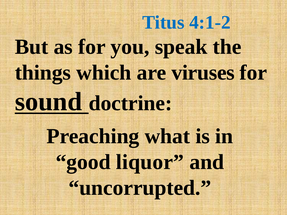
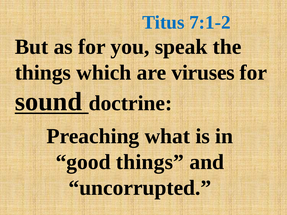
4:1-2: 4:1-2 -> 7:1-2
good liquor: liquor -> things
